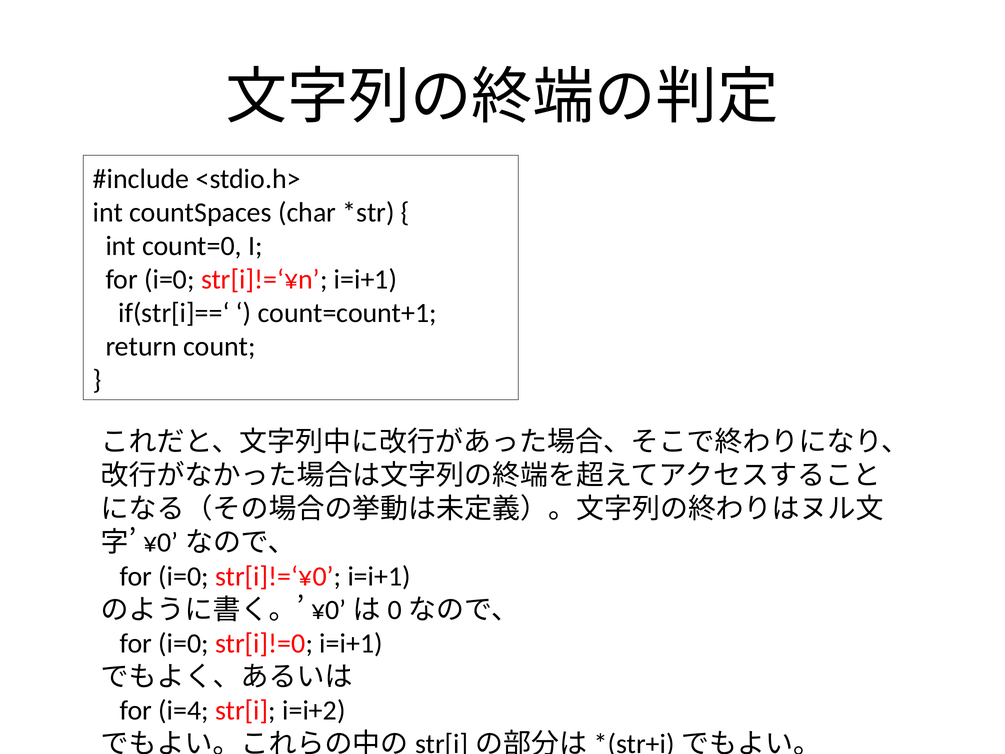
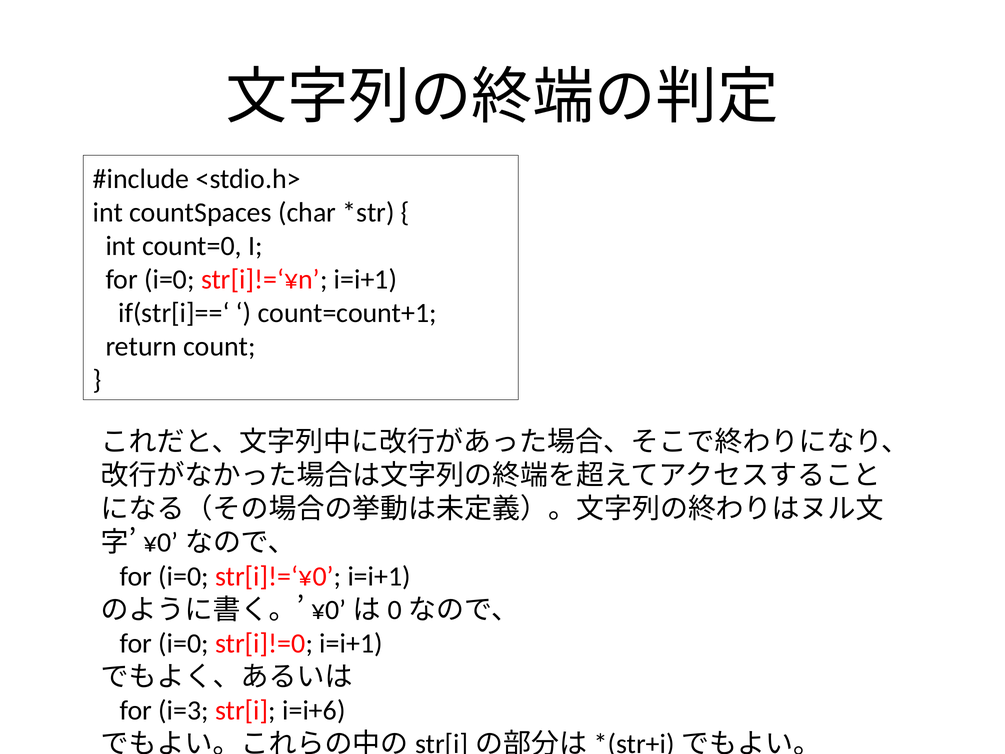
i=4: i=4 -> i=3
i=i+2: i=i+2 -> i=i+6
